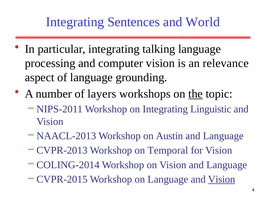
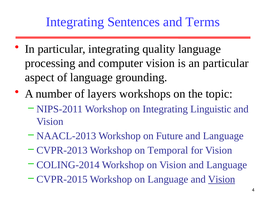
World: World -> Terms
talking: talking -> quality
an relevance: relevance -> particular
the underline: present -> none
Austin: Austin -> Future
